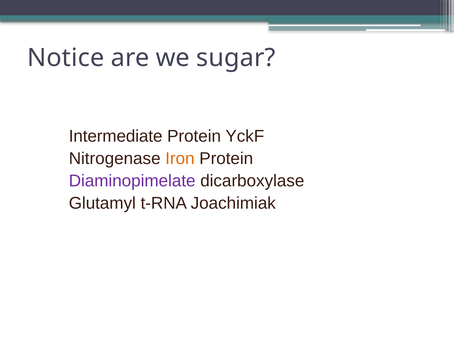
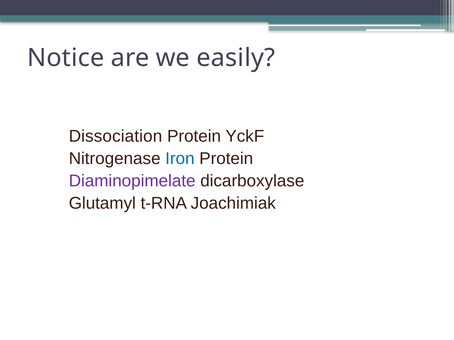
sugar: sugar -> easily
Intermediate: Intermediate -> Dissociation
Iron colour: orange -> blue
